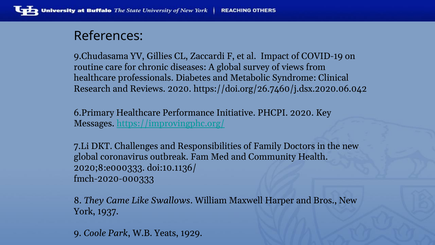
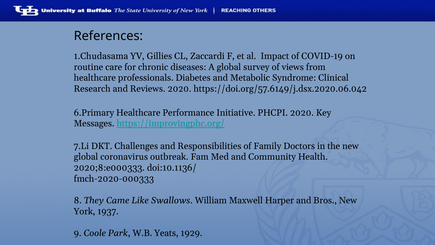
9.Chudasama: 9.Chudasama -> 1.Chudasama
https://doi.org/26.7460/j.dsx.2020.06.042: https://doi.org/26.7460/j.dsx.2020.06.042 -> https://doi.org/57.6149/j.dsx.2020.06.042
